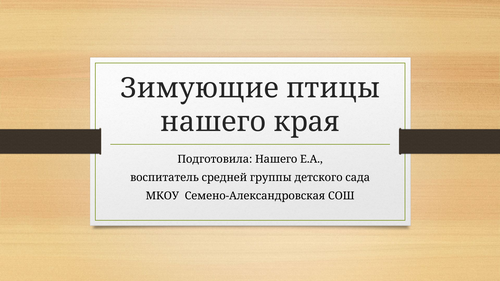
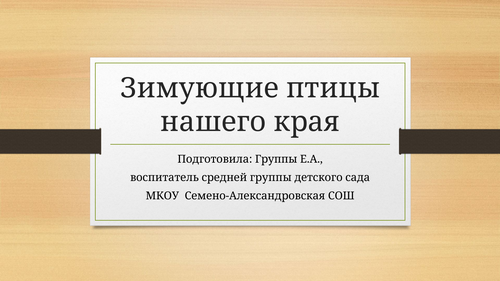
Подготовила Нашего: Нашего -> Группы
